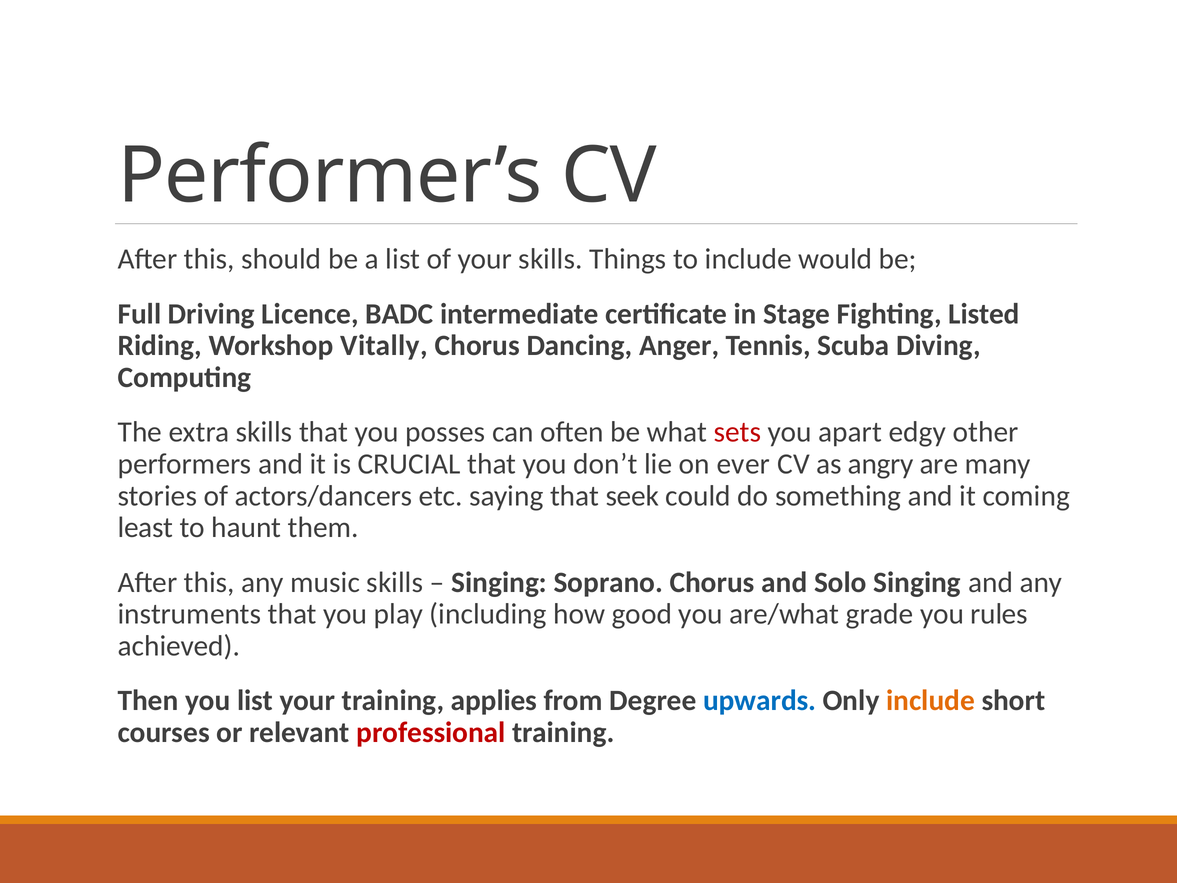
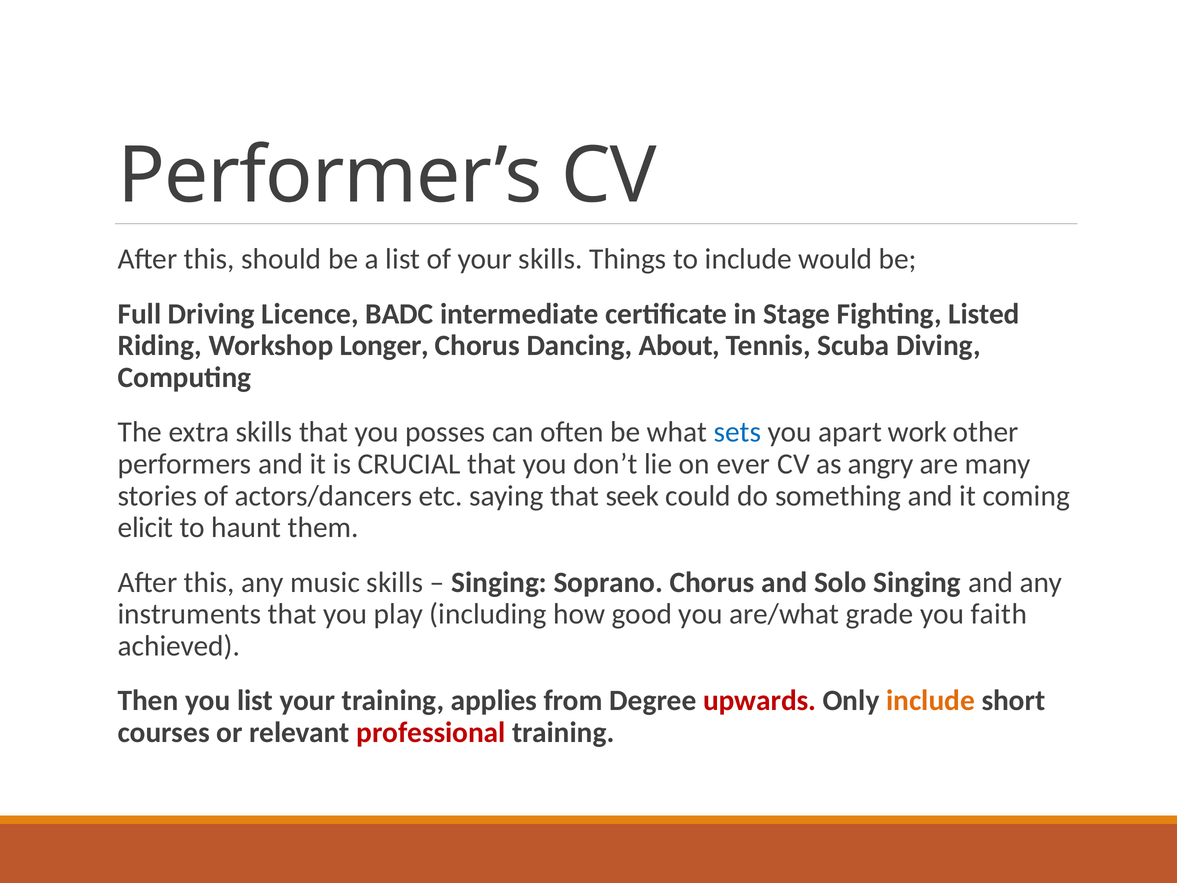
Vitally: Vitally -> Longer
Anger: Anger -> About
sets colour: red -> blue
edgy: edgy -> work
least: least -> elicit
rules: rules -> faith
upwards colour: blue -> red
